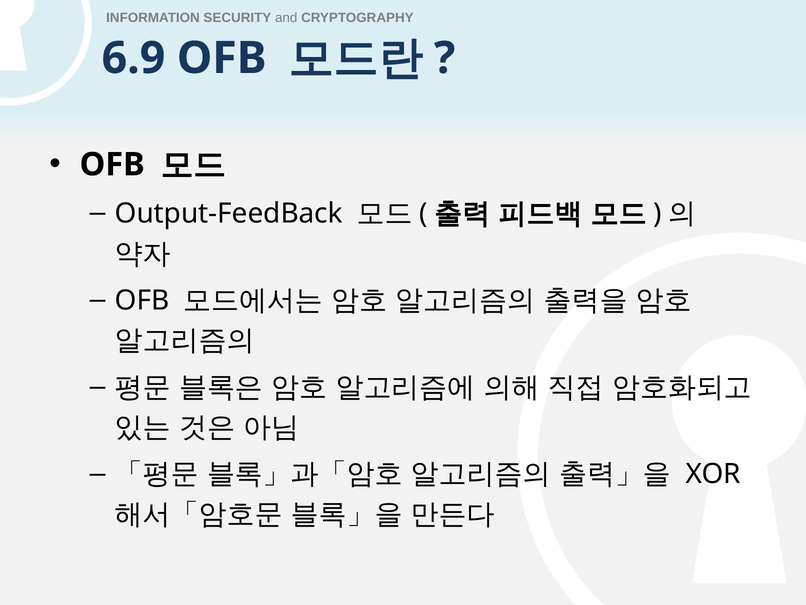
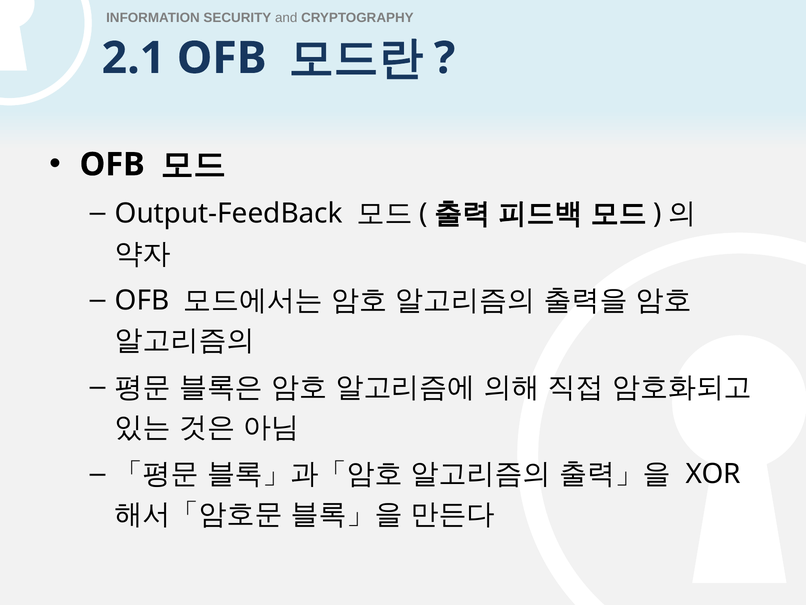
6.9: 6.9 -> 2.1
